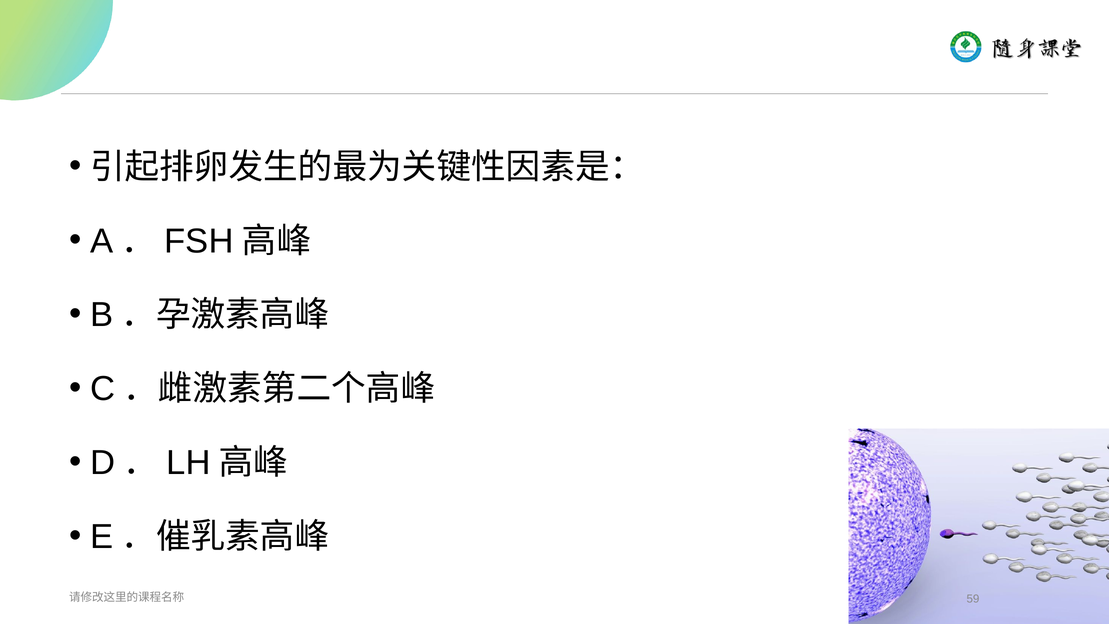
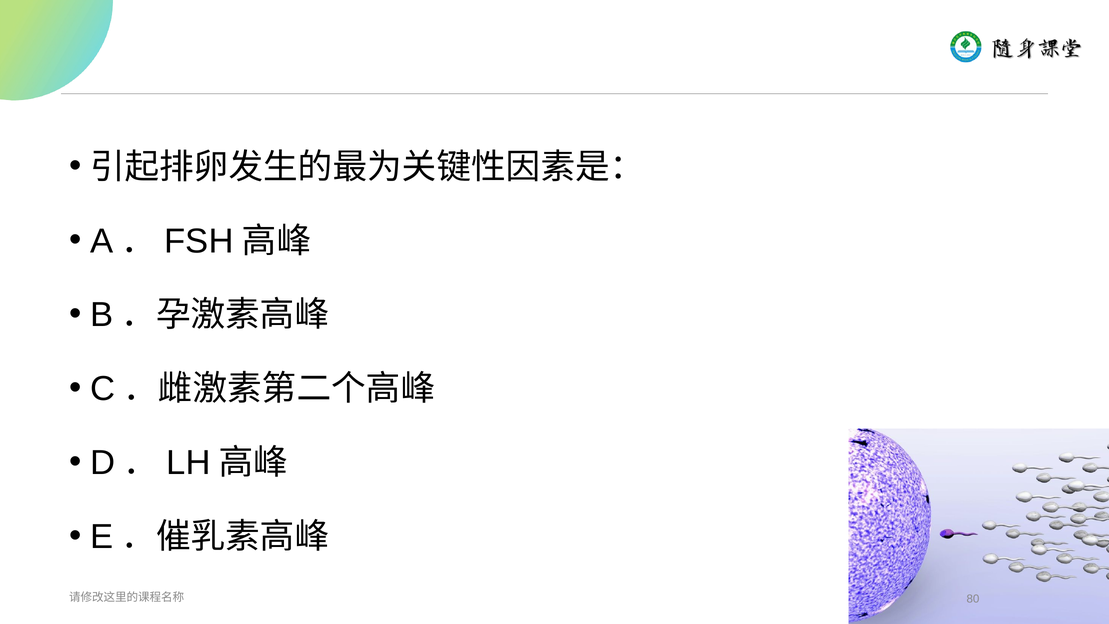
59: 59 -> 80
